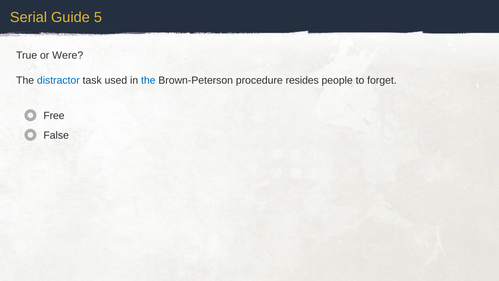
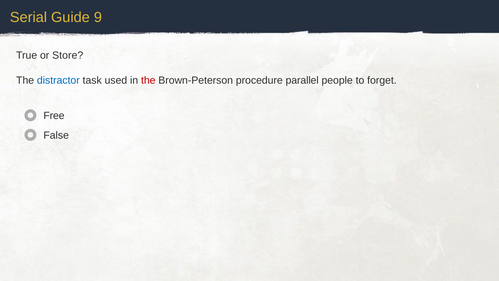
5: 5 -> 9
Were: Were -> Store
the at (148, 80) colour: blue -> red
resides: resides -> parallel
